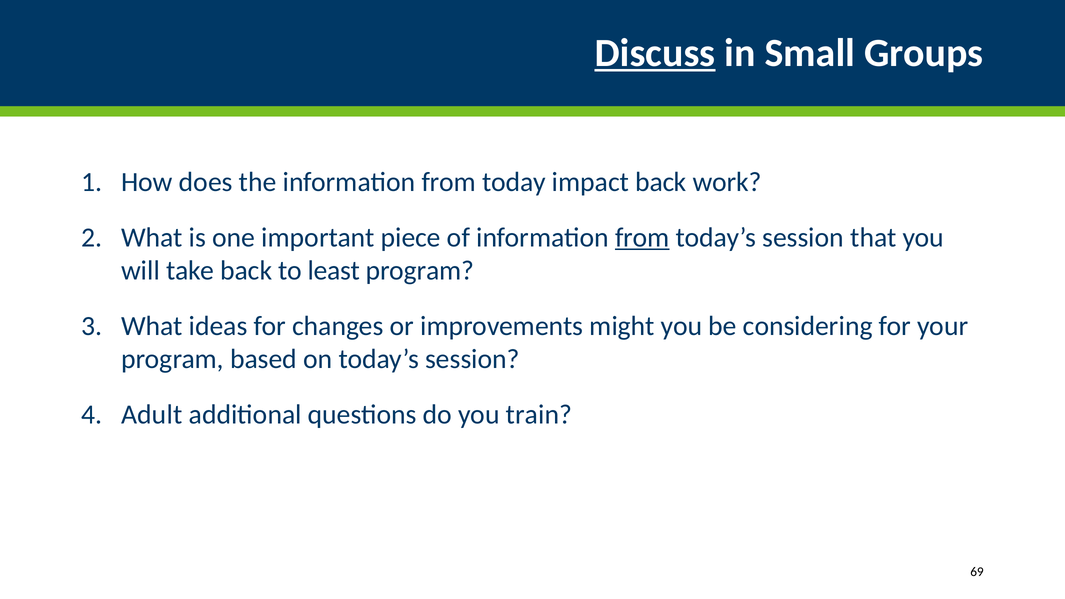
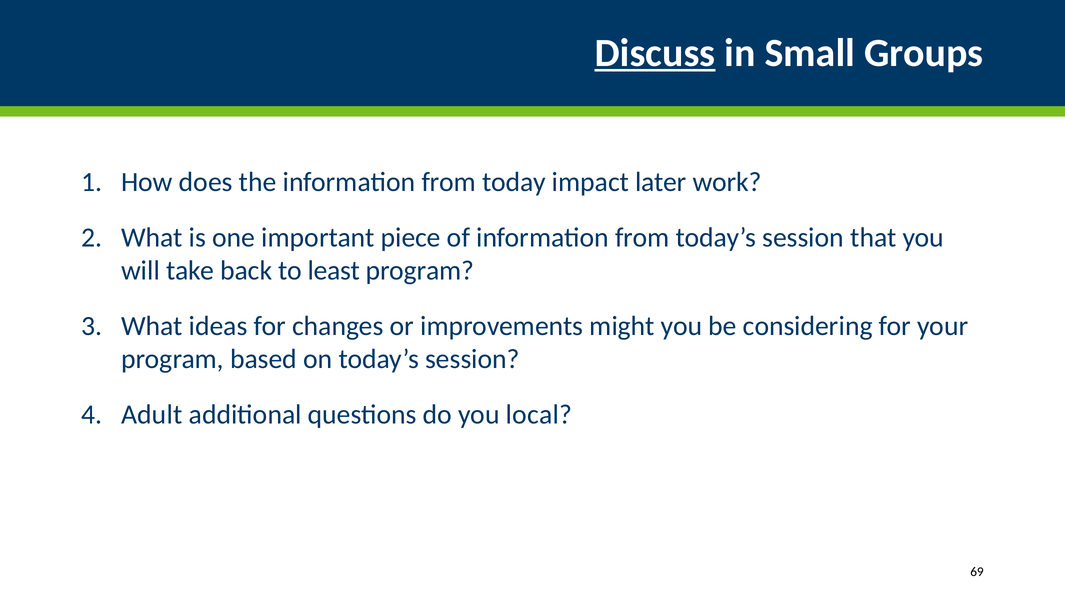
impact back: back -> later
from at (642, 237) underline: present -> none
train: train -> local
